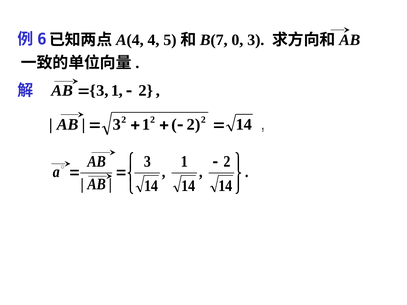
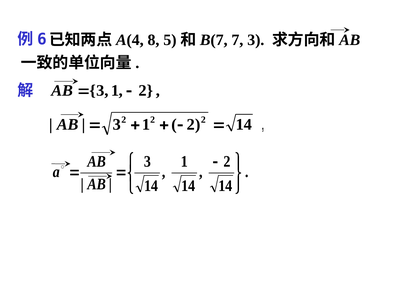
4: 4 -> 8
0: 0 -> 7
